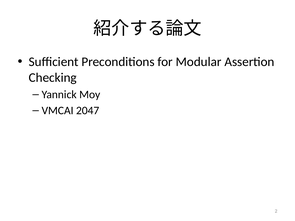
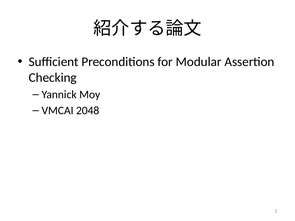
2047: 2047 -> 2048
